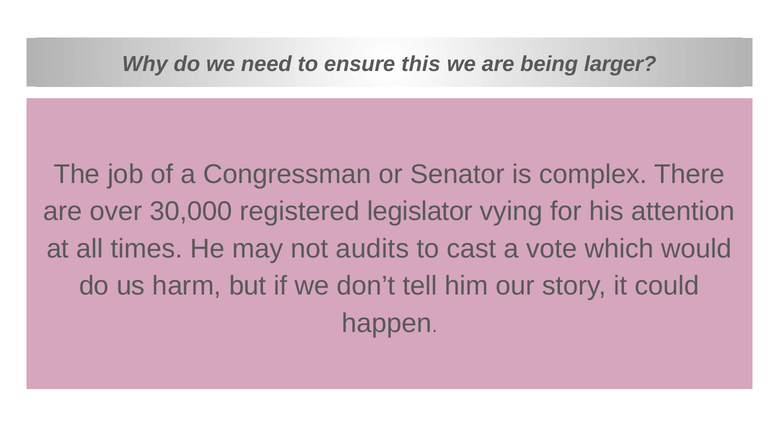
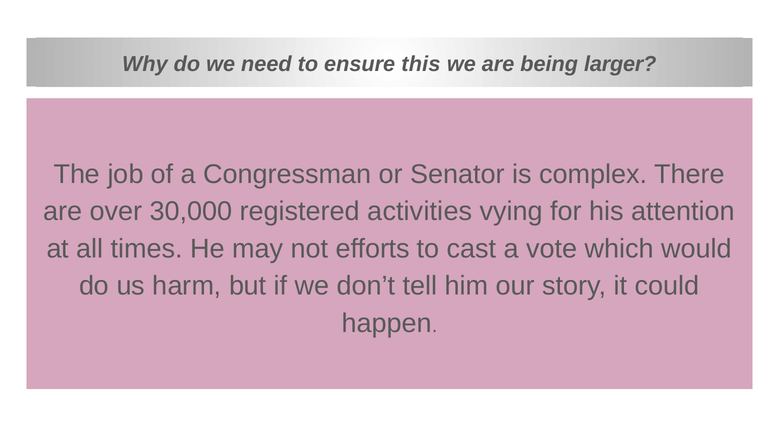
legislator: legislator -> activities
audits: audits -> efforts
